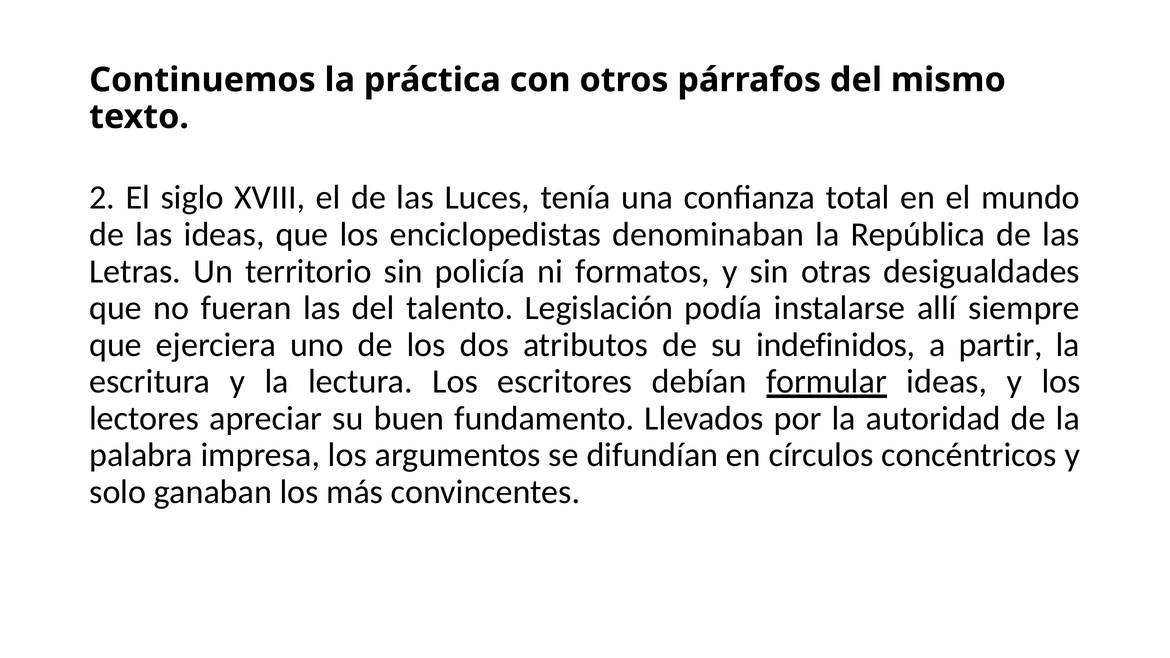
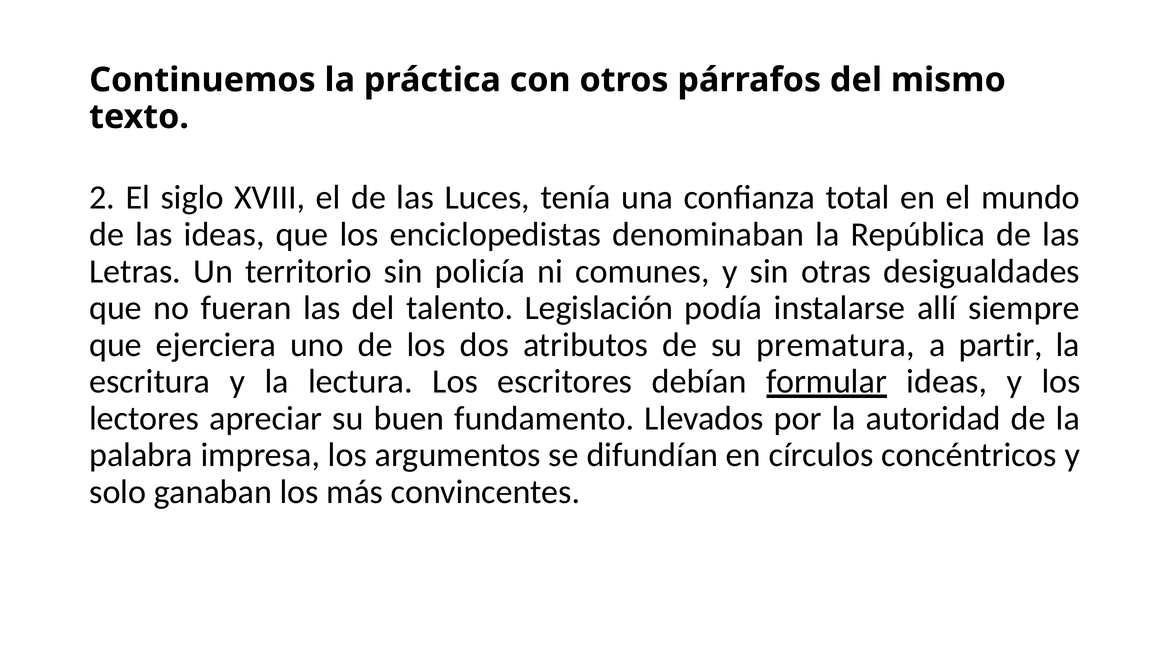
formatos: formatos -> comunes
indefinidos: indefinidos -> prematura
